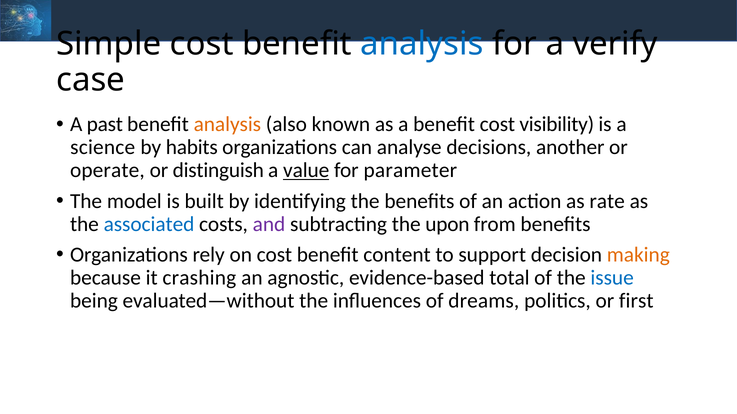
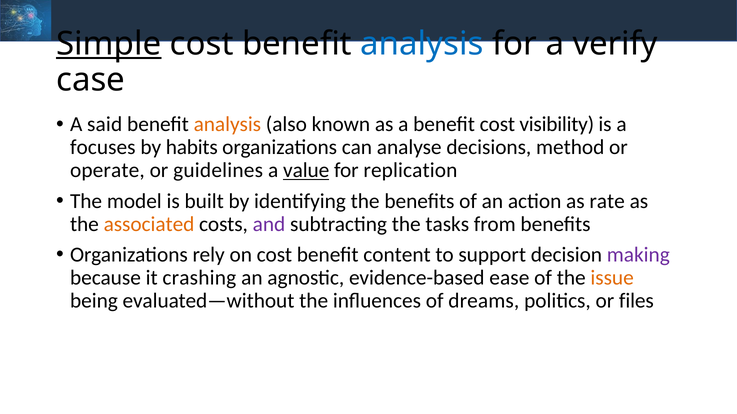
Simple underline: none -> present
past: past -> said
science: science -> focuses
another: another -> method
distinguish: distinguish -> guidelines
parameter: parameter -> replication
associated colour: blue -> orange
upon: upon -> tasks
making colour: orange -> purple
total: total -> ease
issue colour: blue -> orange
first: first -> files
